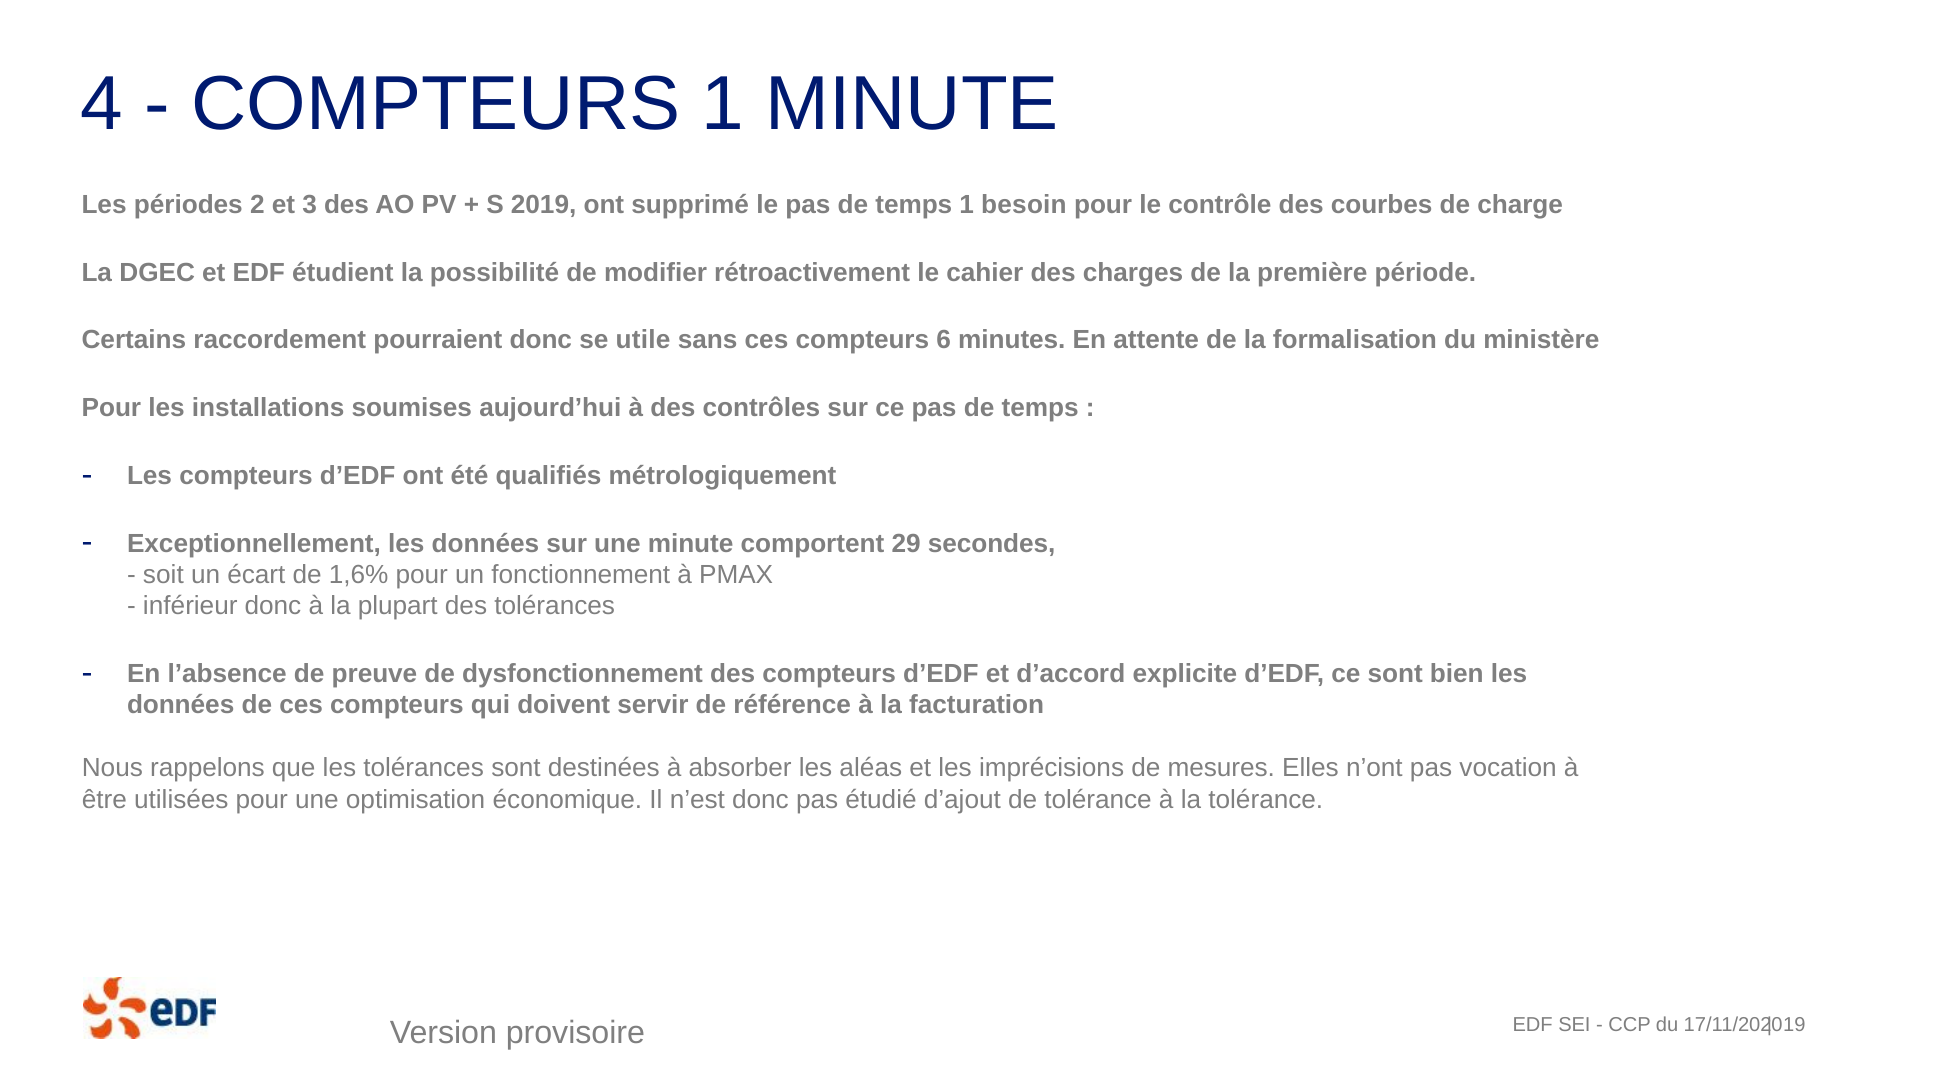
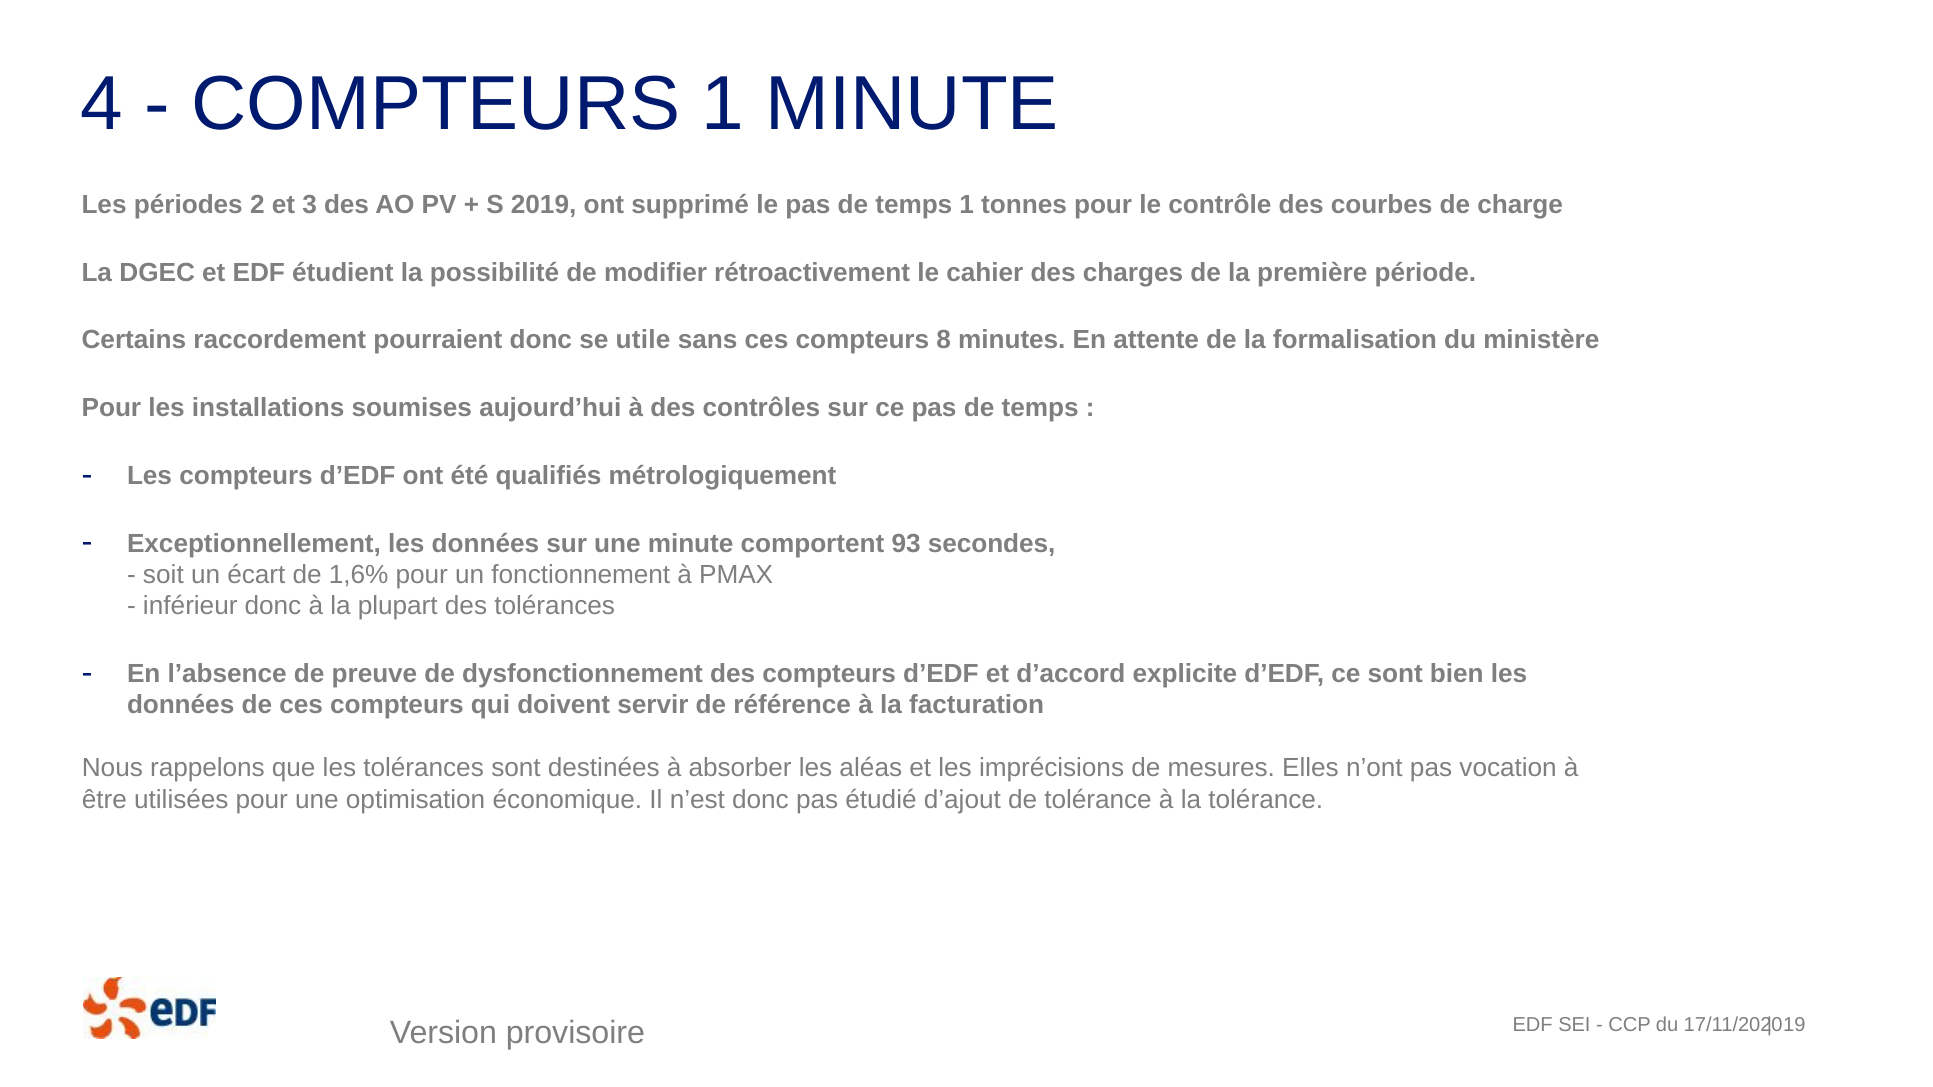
besoin: besoin -> tonnes
6: 6 -> 8
29: 29 -> 93
